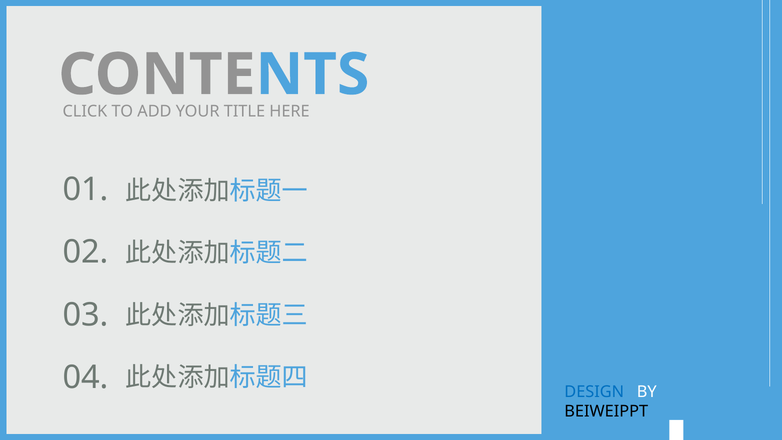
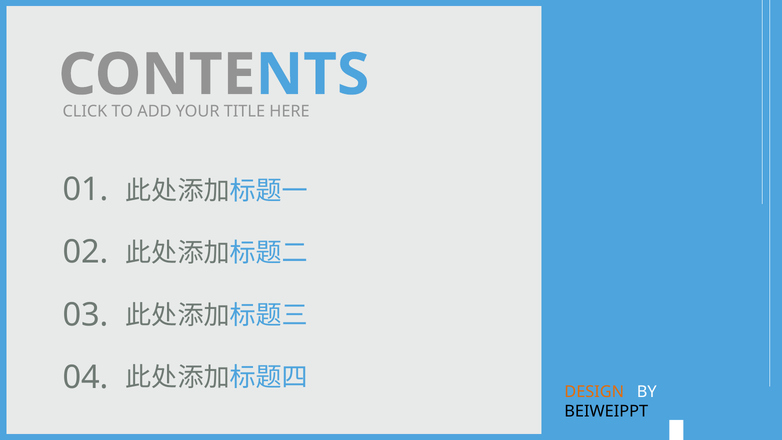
DESIGN colour: blue -> orange
